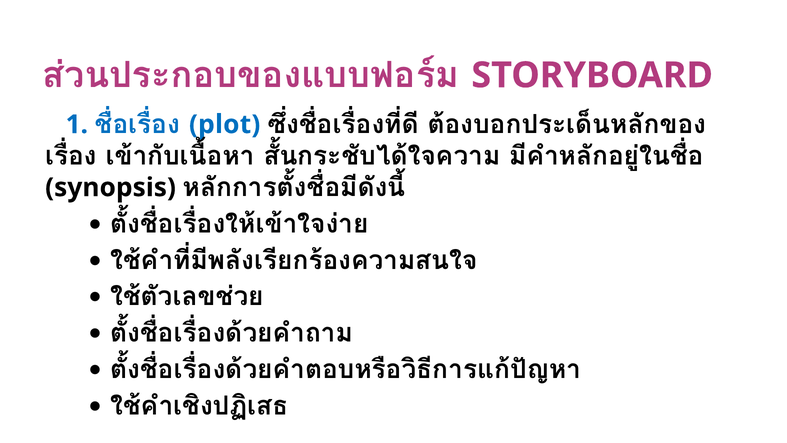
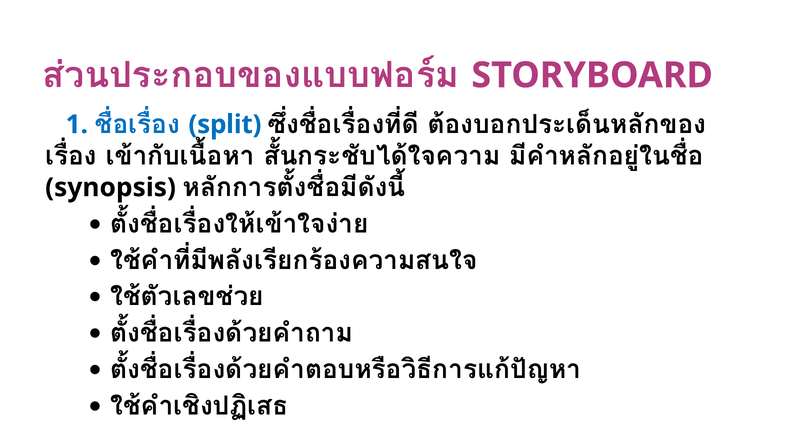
plot: plot -> split
